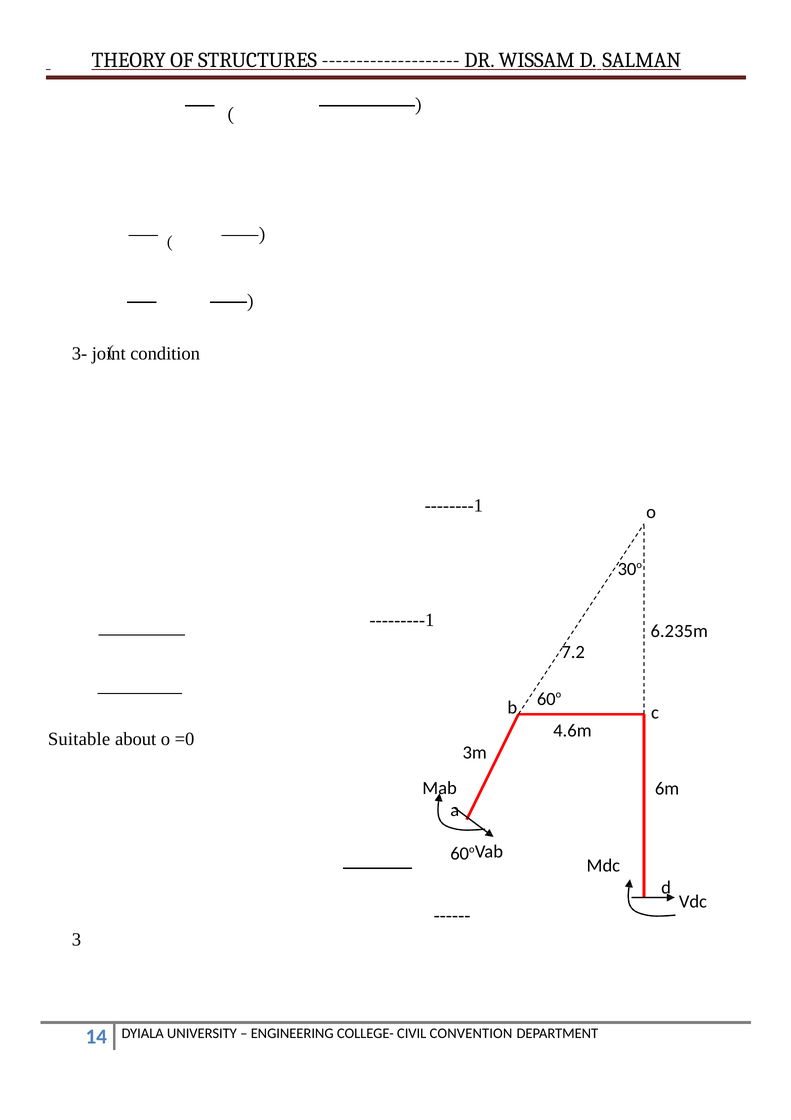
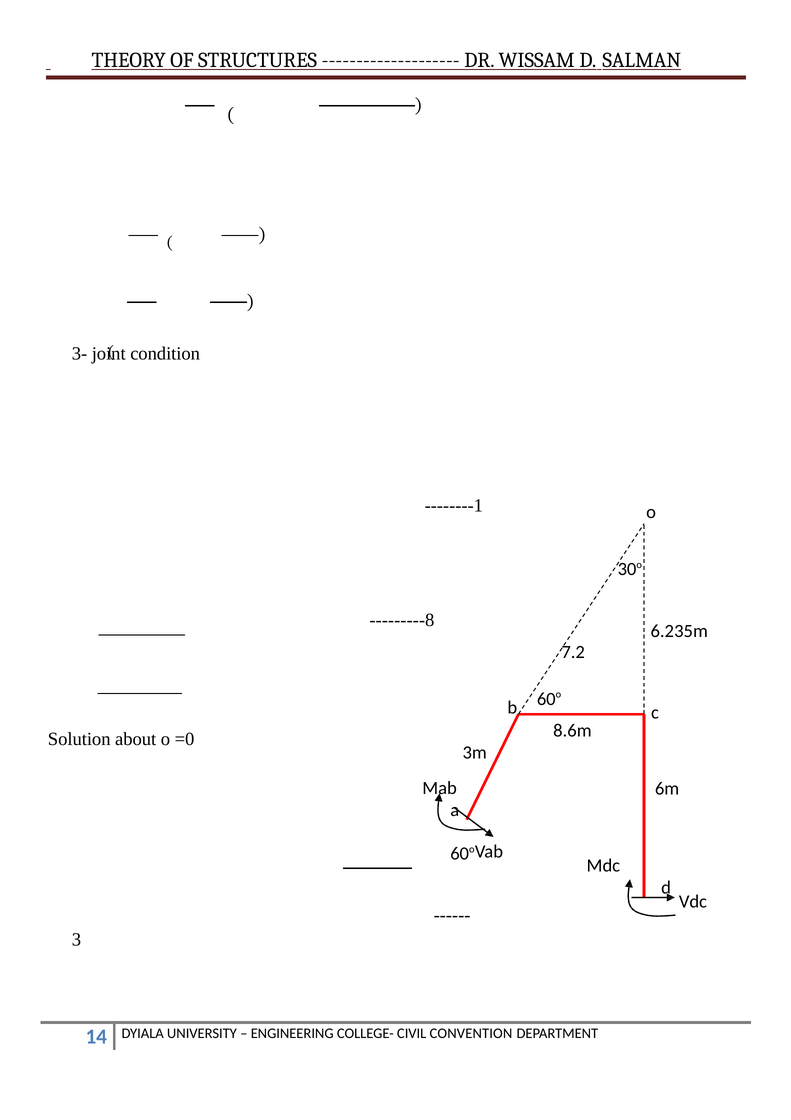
---------1: ---------1 -> ---------8
4.6m: 4.6m -> 8.6m
Suitable: Suitable -> Solution
